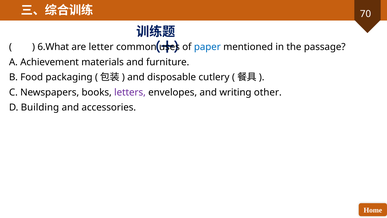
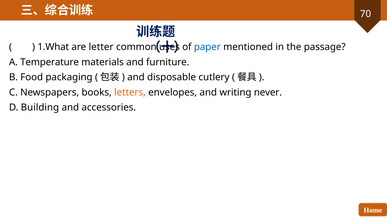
6.What: 6.What -> 1.What
Achievement: Achievement -> Temperature
letters colour: purple -> orange
other: other -> never
